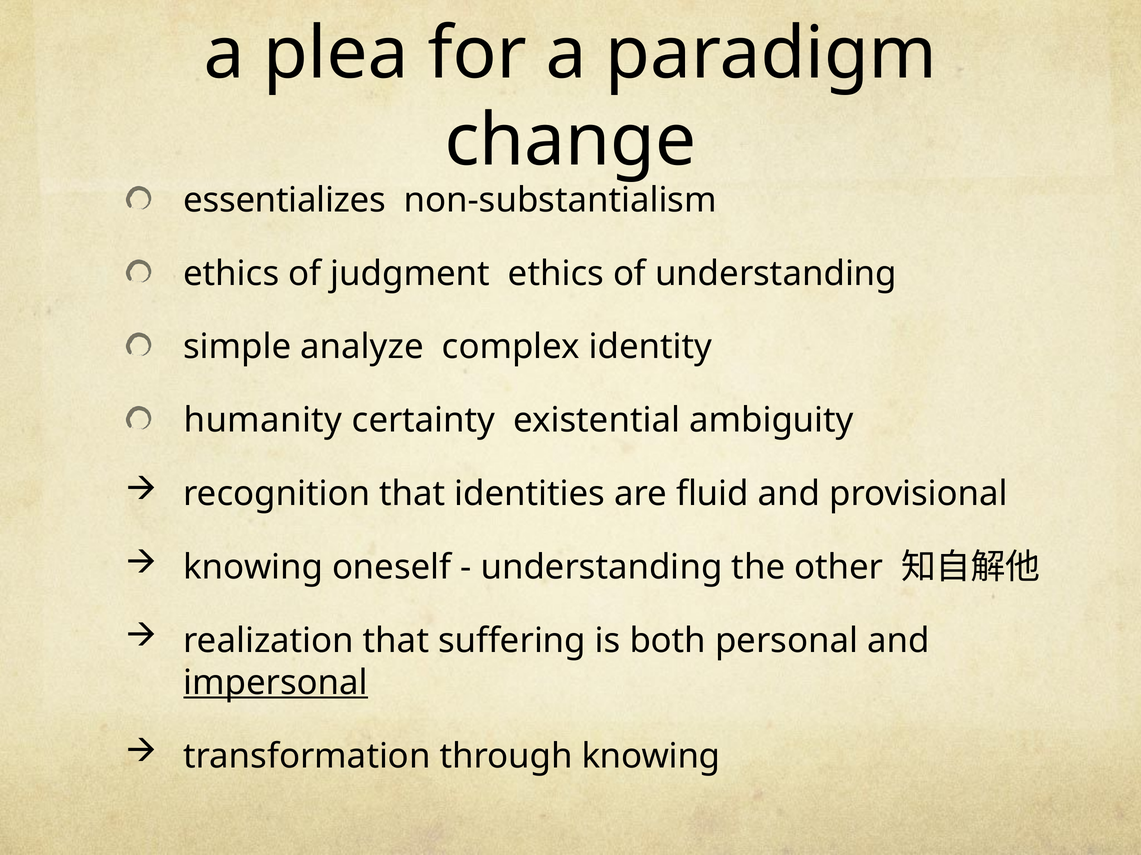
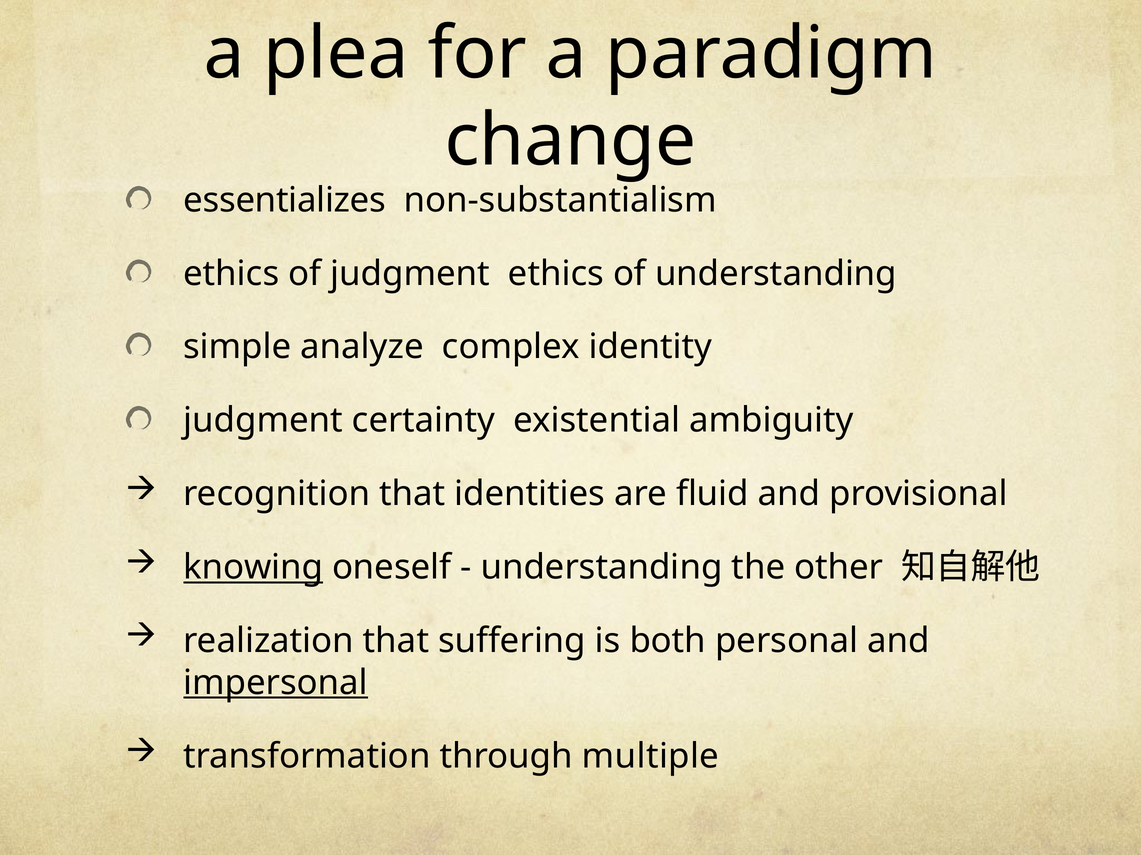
humanity at (263, 421): humanity -> judgment
knowing at (253, 568) underline: none -> present
through knowing: knowing -> multiple
